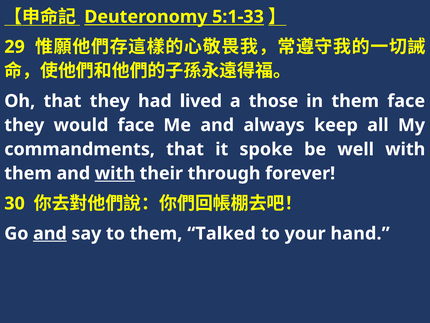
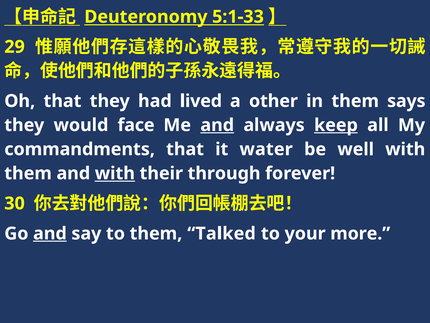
those: those -> other
them face: face -> says
and at (217, 125) underline: none -> present
keep underline: none -> present
spoke: spoke -> water
hand: hand -> more
